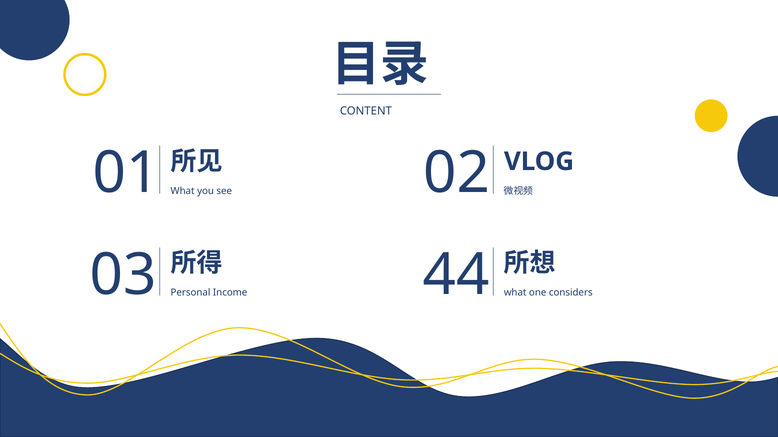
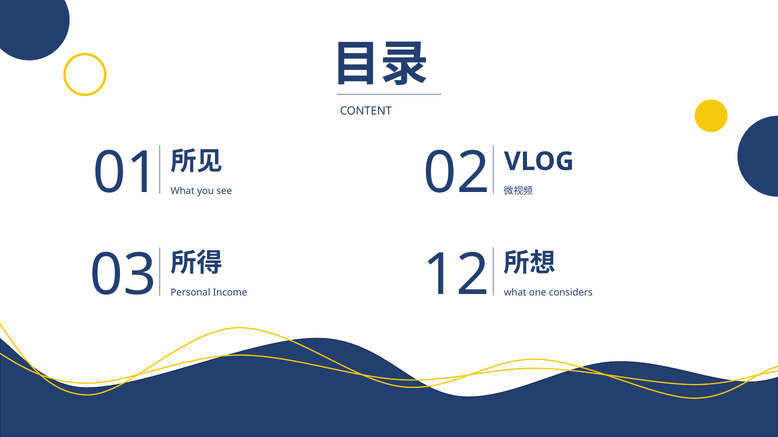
44: 44 -> 12
